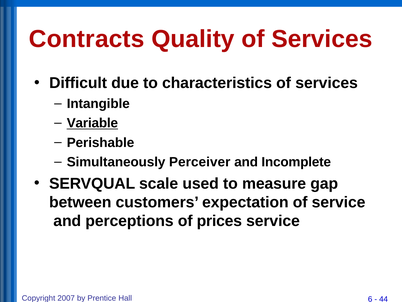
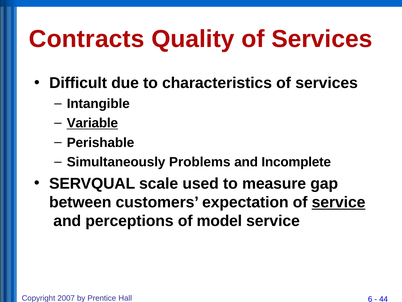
Perceiver: Perceiver -> Problems
service at (339, 202) underline: none -> present
prices: prices -> model
